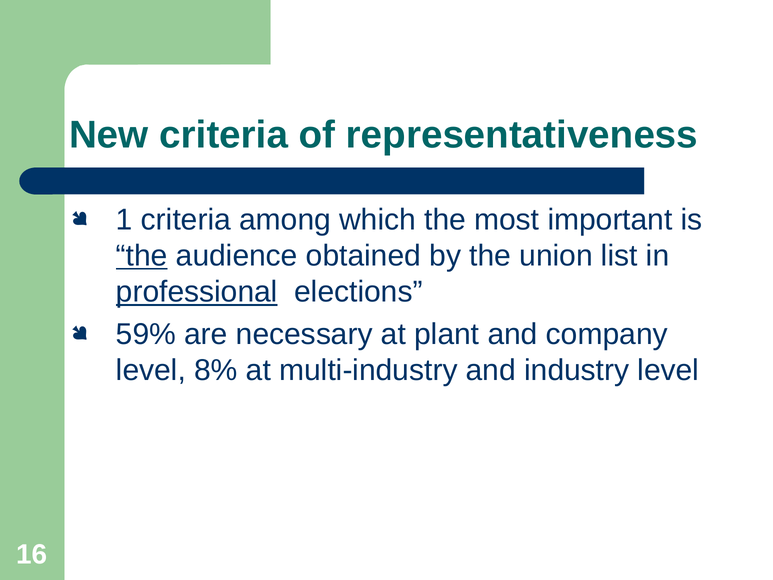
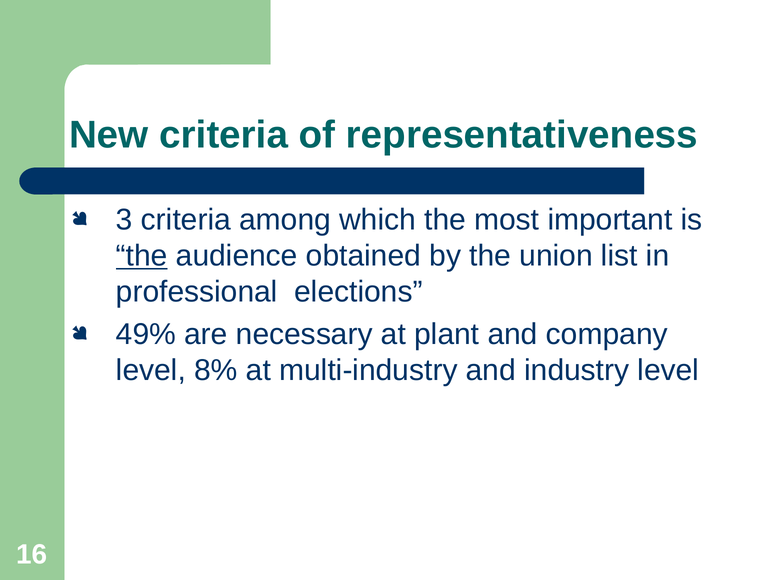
1: 1 -> 3
professional underline: present -> none
59%: 59% -> 49%
